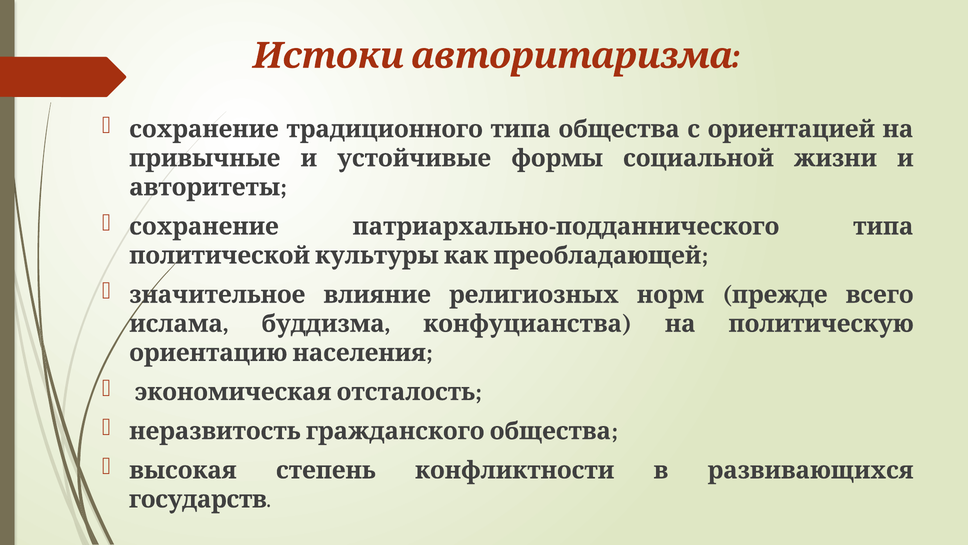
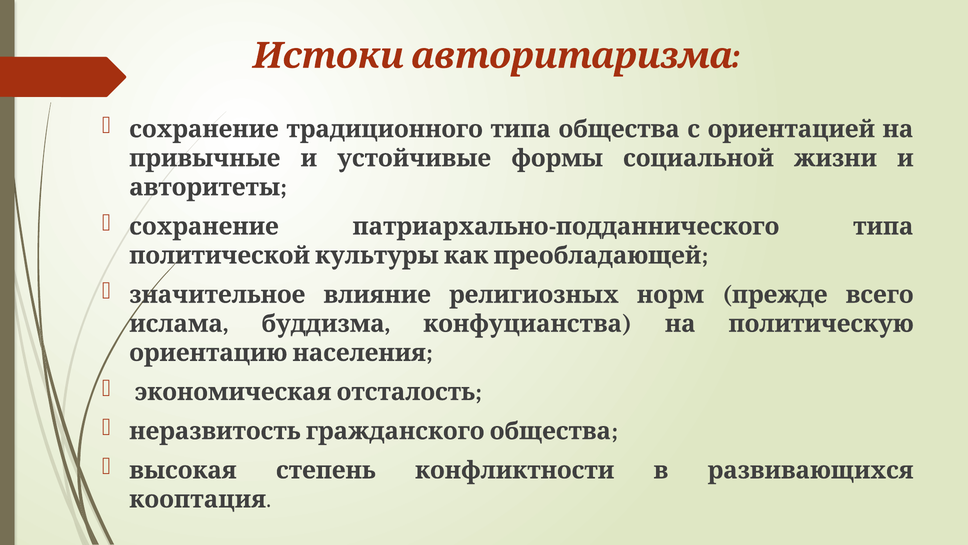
государств: государств -> кооптация
